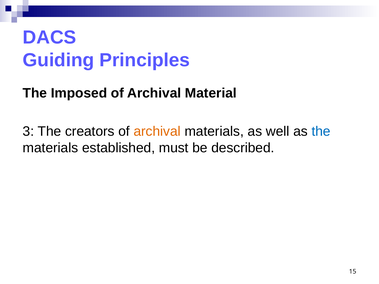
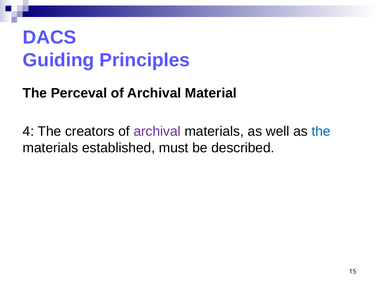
Imposed: Imposed -> Perceval
3: 3 -> 4
archival at (157, 131) colour: orange -> purple
